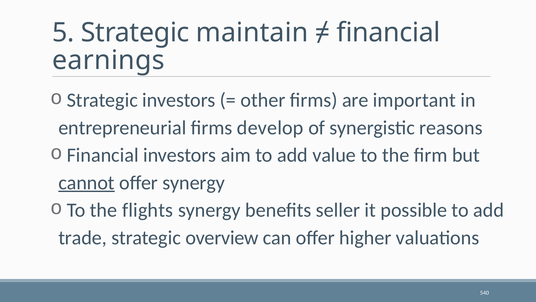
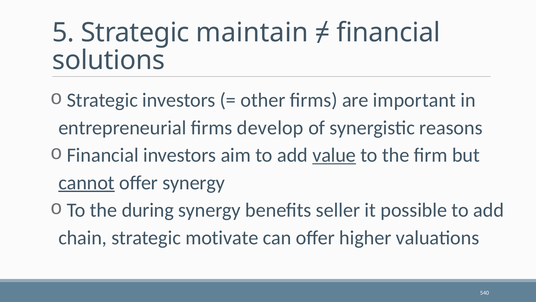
earnings: earnings -> solutions
value underline: none -> present
flights: flights -> during
trade: trade -> chain
overview: overview -> motivate
